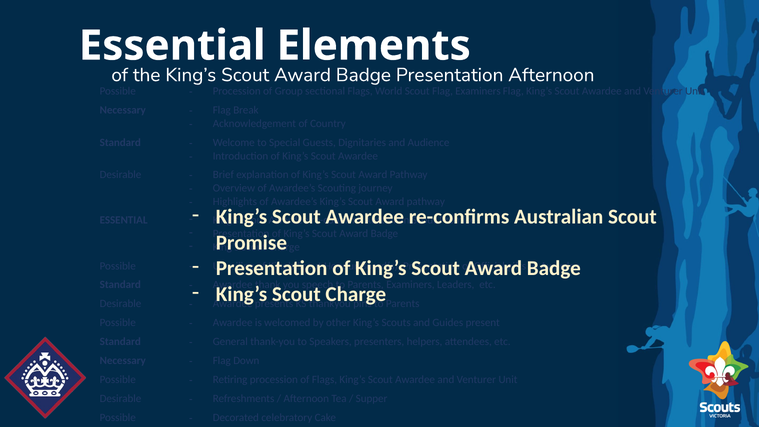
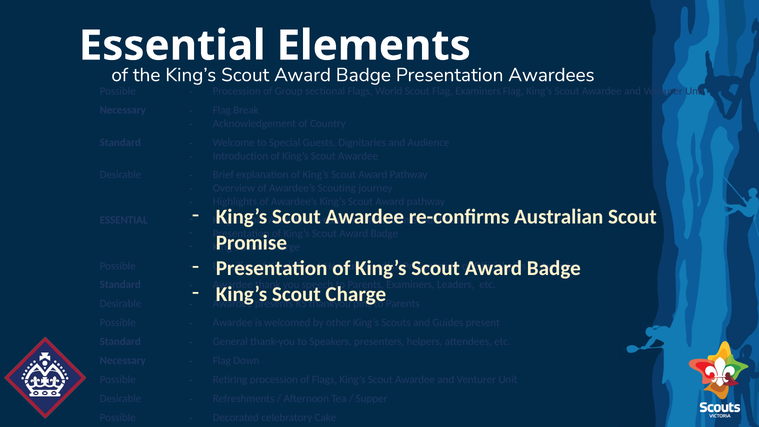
Afternoon at (551, 75): Afternoon -> Awardees
